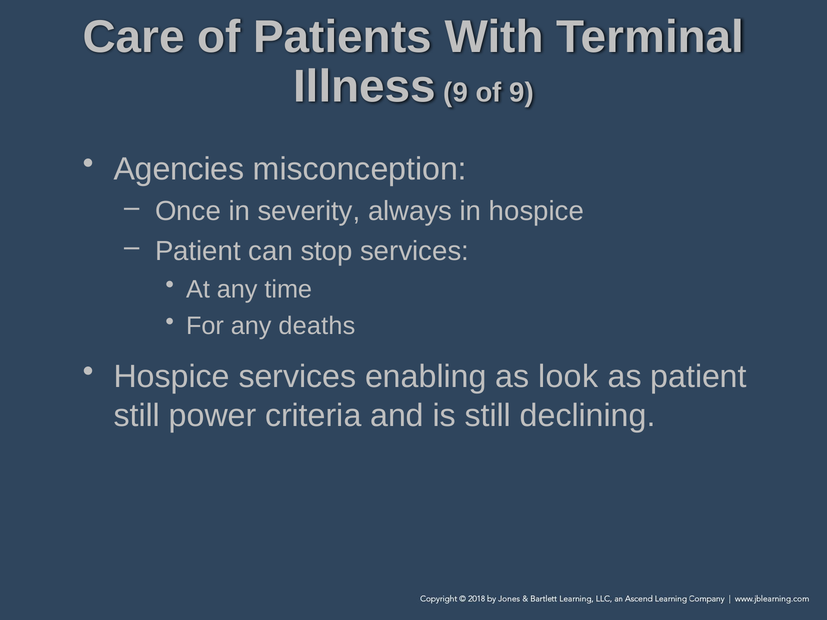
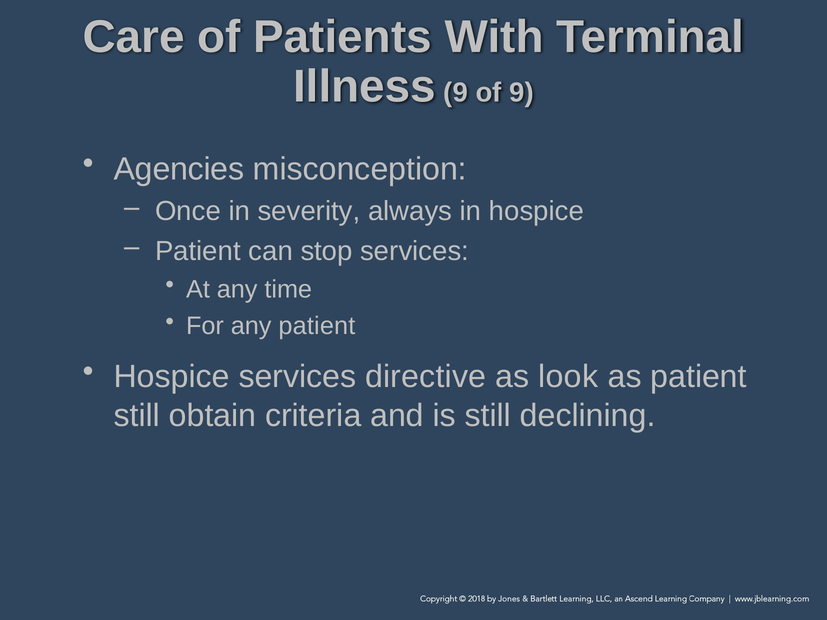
any deaths: deaths -> patient
enabling: enabling -> directive
power: power -> obtain
